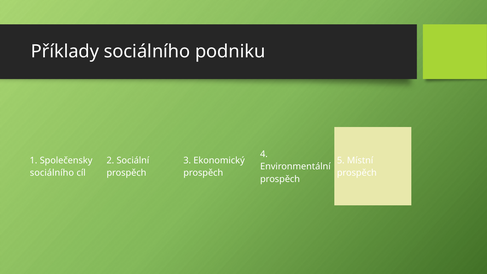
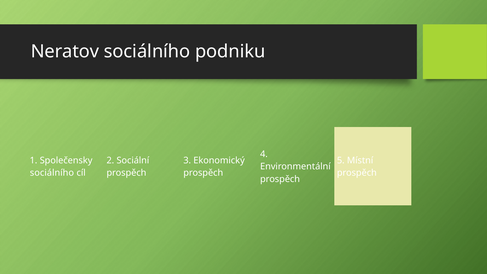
Příklady: Příklady -> Neratov
